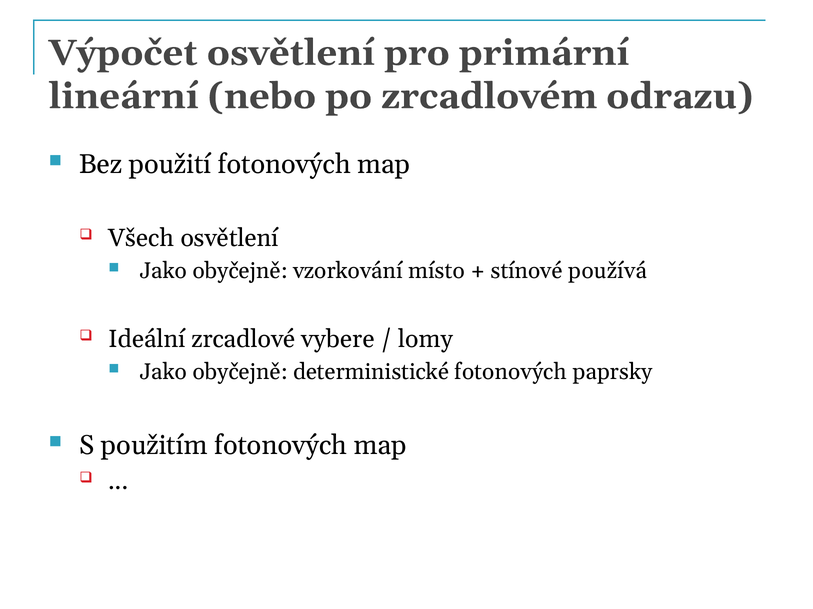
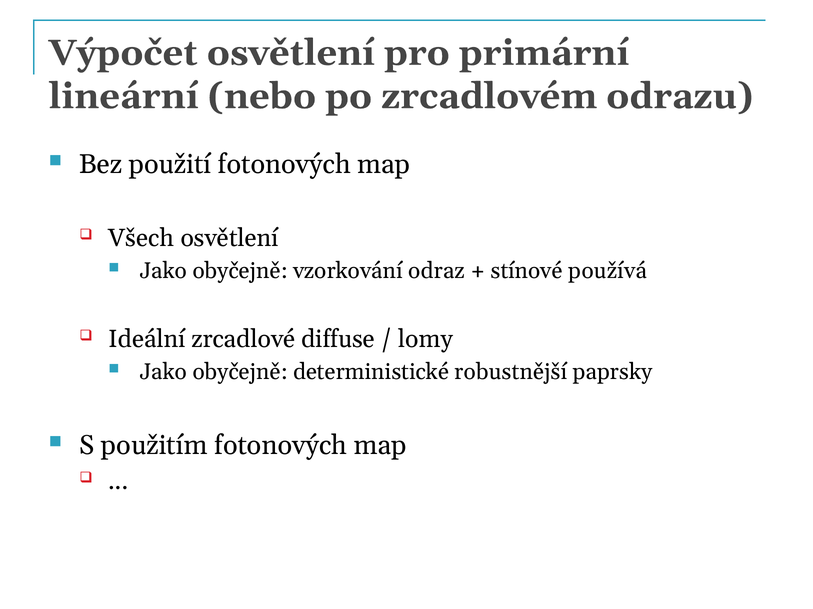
místo: místo -> odraz
vybere: vybere -> diffuse
deterministické fotonových: fotonových -> robustnější
